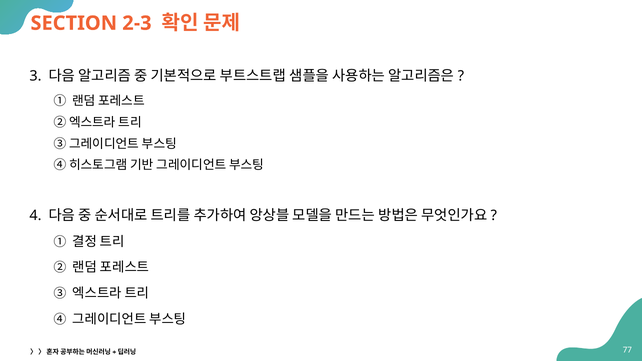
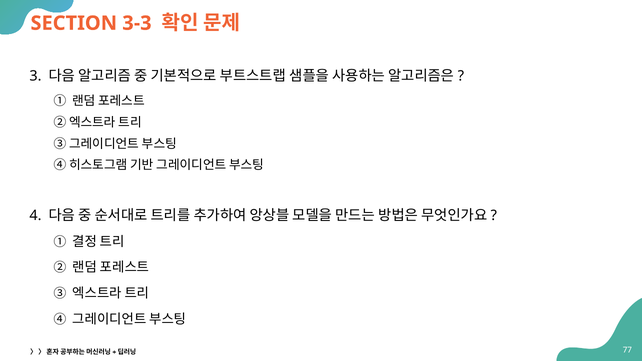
2-3: 2-3 -> 3-3
